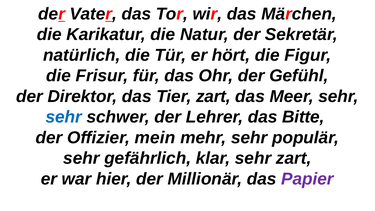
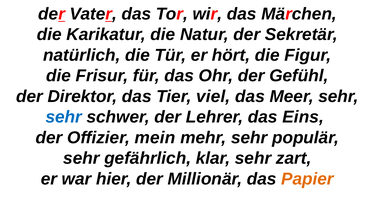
Tier zart: zart -> viel
Bitte: Bitte -> Eins
Papier colour: purple -> orange
